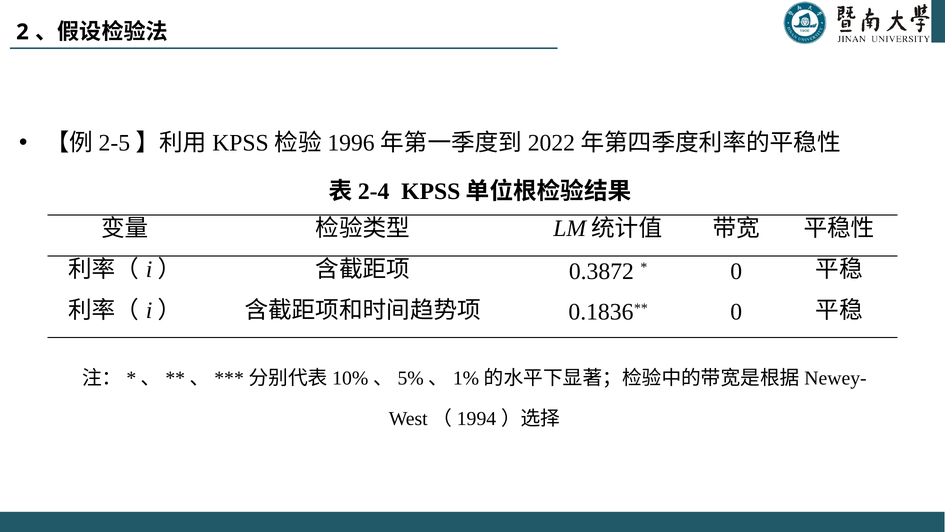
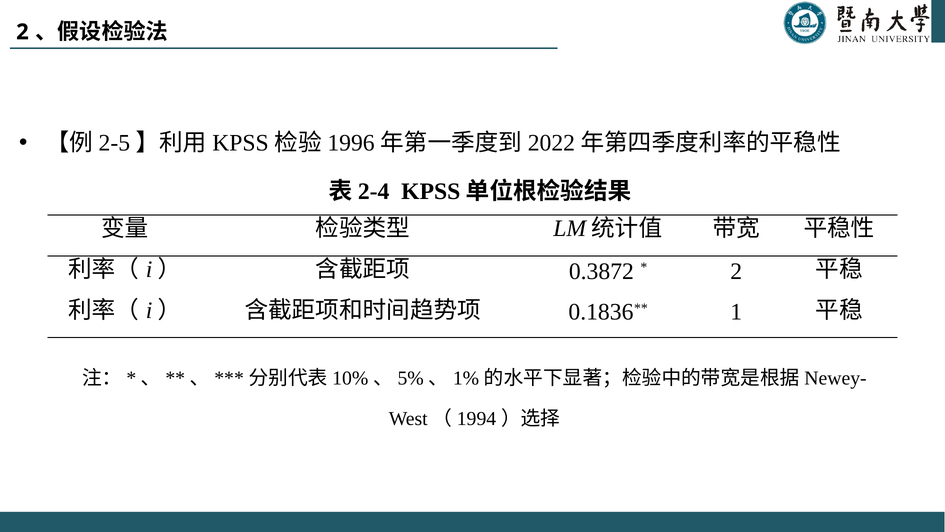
0 at (736, 271): 0 -> 2
0 at (736, 312): 0 -> 1
